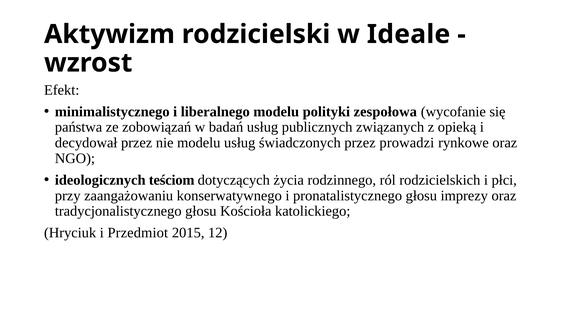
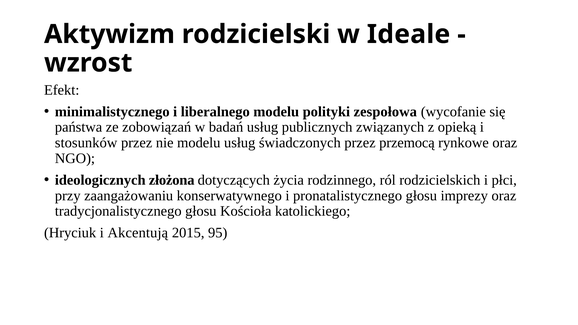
decydował: decydował -> stosunków
prowadzi: prowadzi -> przemocą
teściom: teściom -> złożona
Przedmiot: Przedmiot -> Akcentują
12: 12 -> 95
